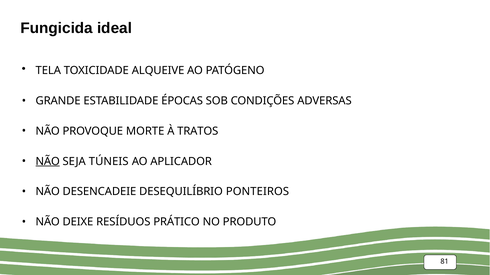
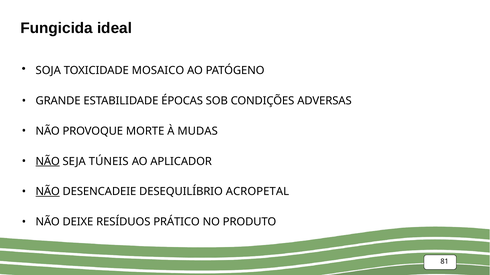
TELA: TELA -> SOJA
ALQUEIVE: ALQUEIVE -> MOSAICO
TRATOS: TRATOS -> MUDAS
NÃO at (48, 192) underline: none -> present
PONTEIROS: PONTEIROS -> ACROPETAL
